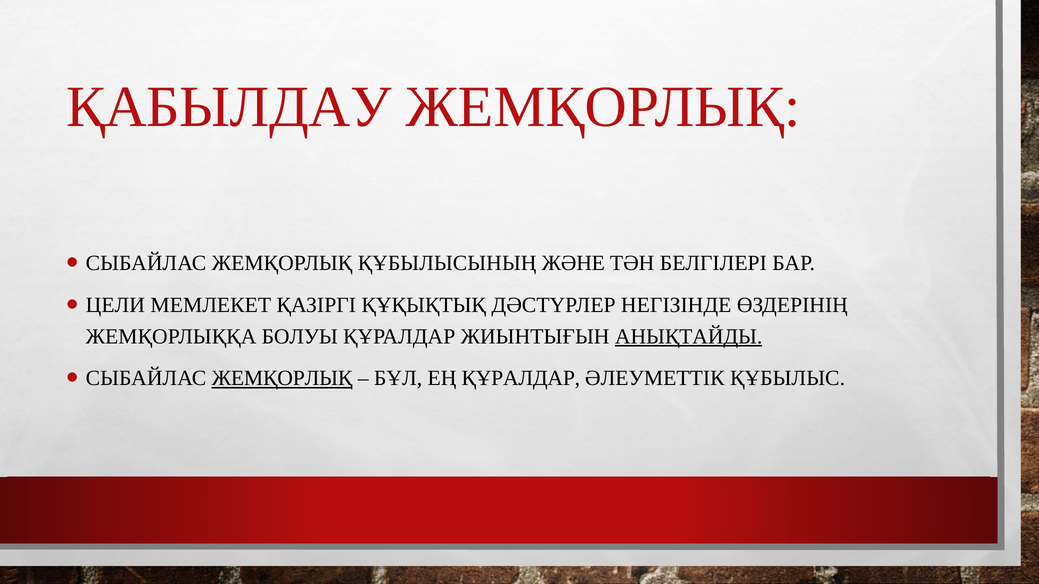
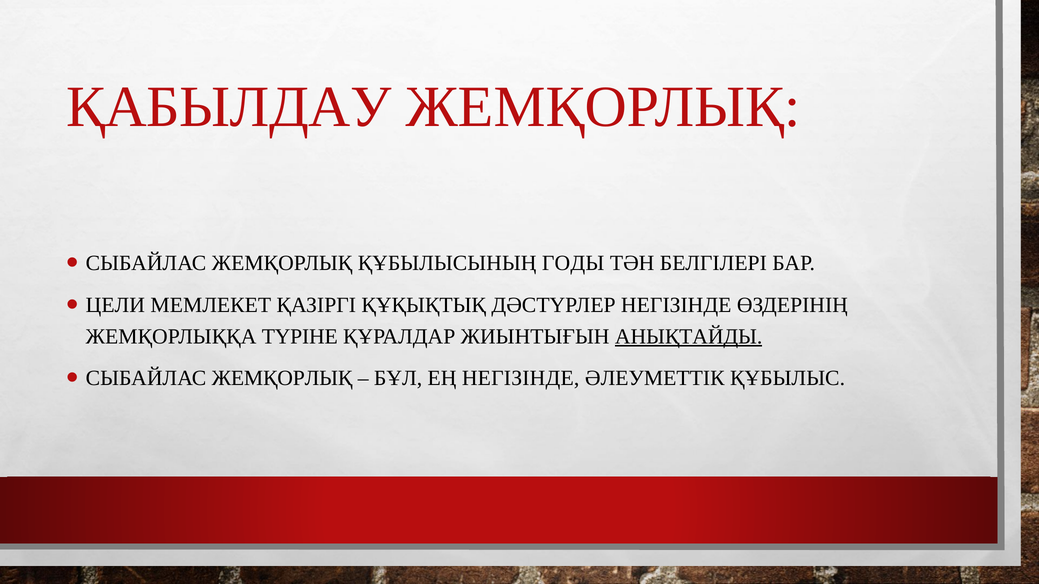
ЖӘНЕ: ЖӘНЕ -> ГОДЫ
БОЛУЫ: БОЛУЫ -> ТҮРІНЕ
ЖЕМҚОРЛЫҚ at (282, 379) underline: present -> none
ЕҢ ҚҰРАЛДАР: ҚҰРАЛДАР -> НЕГІЗІНДЕ
